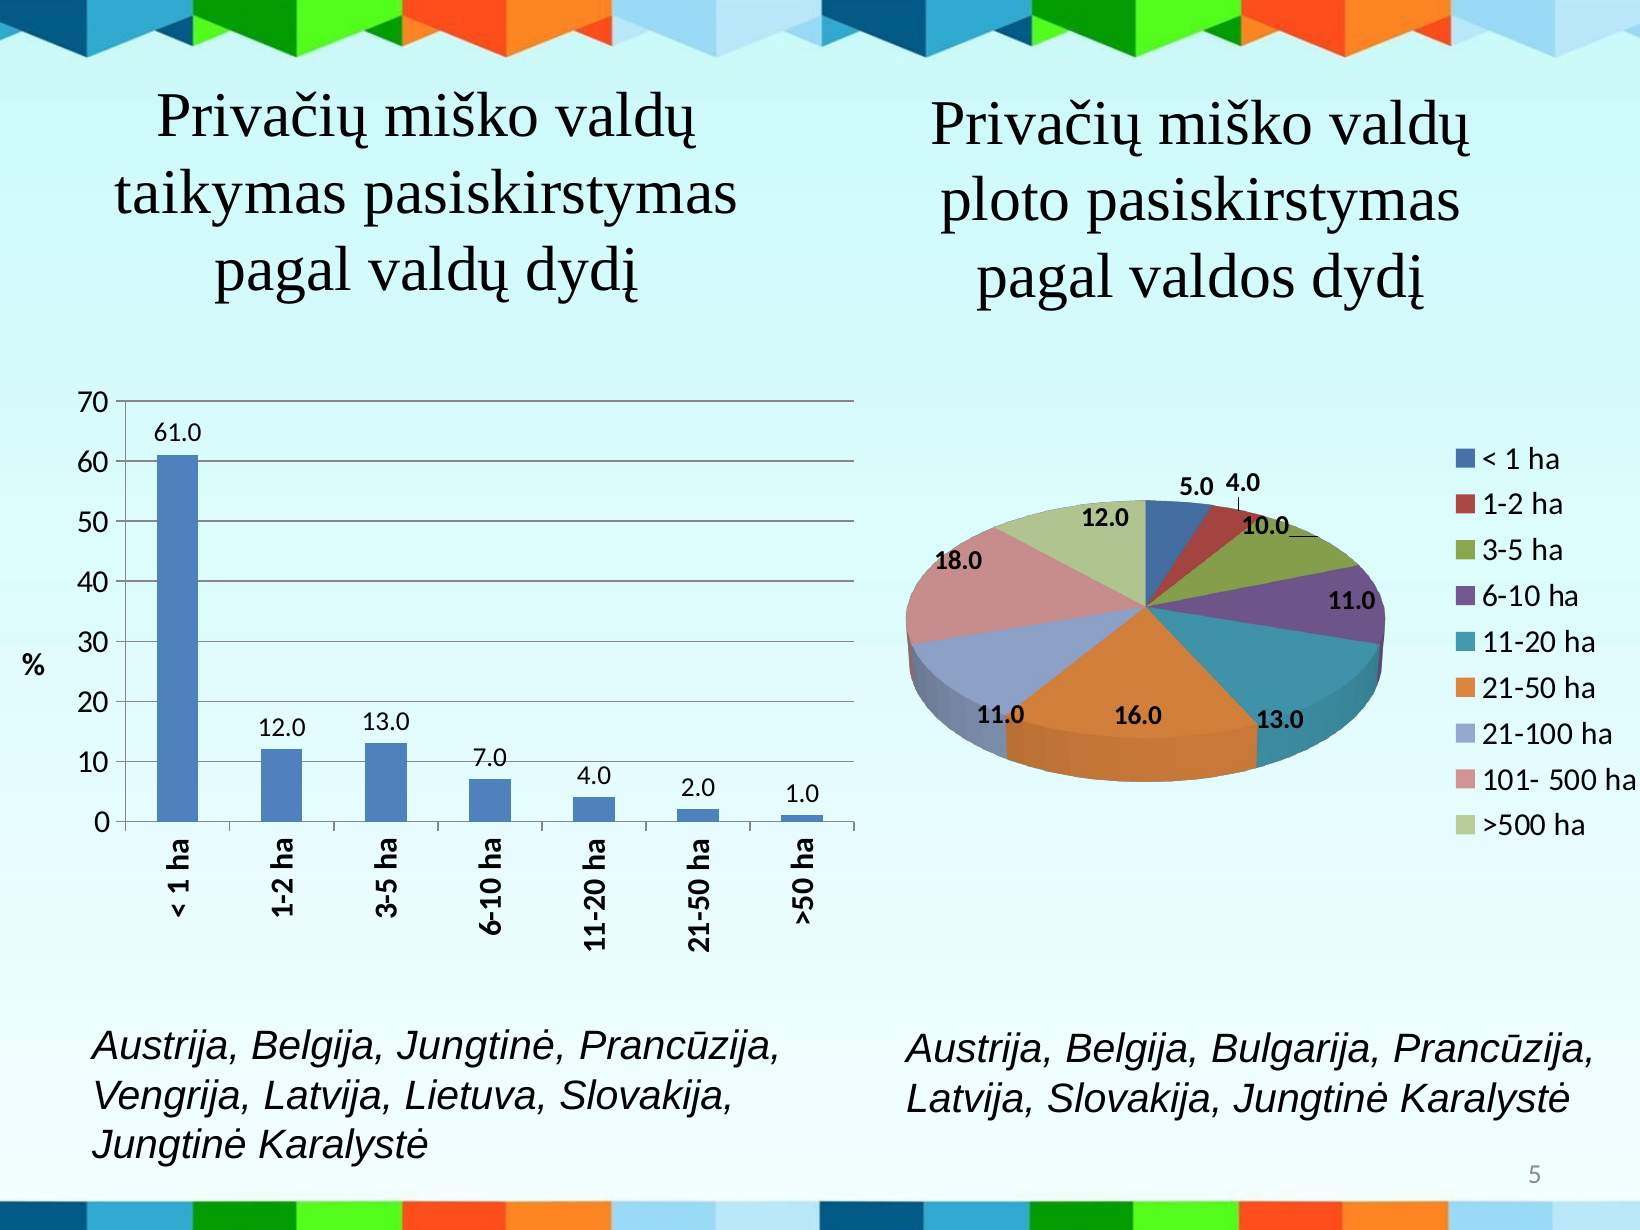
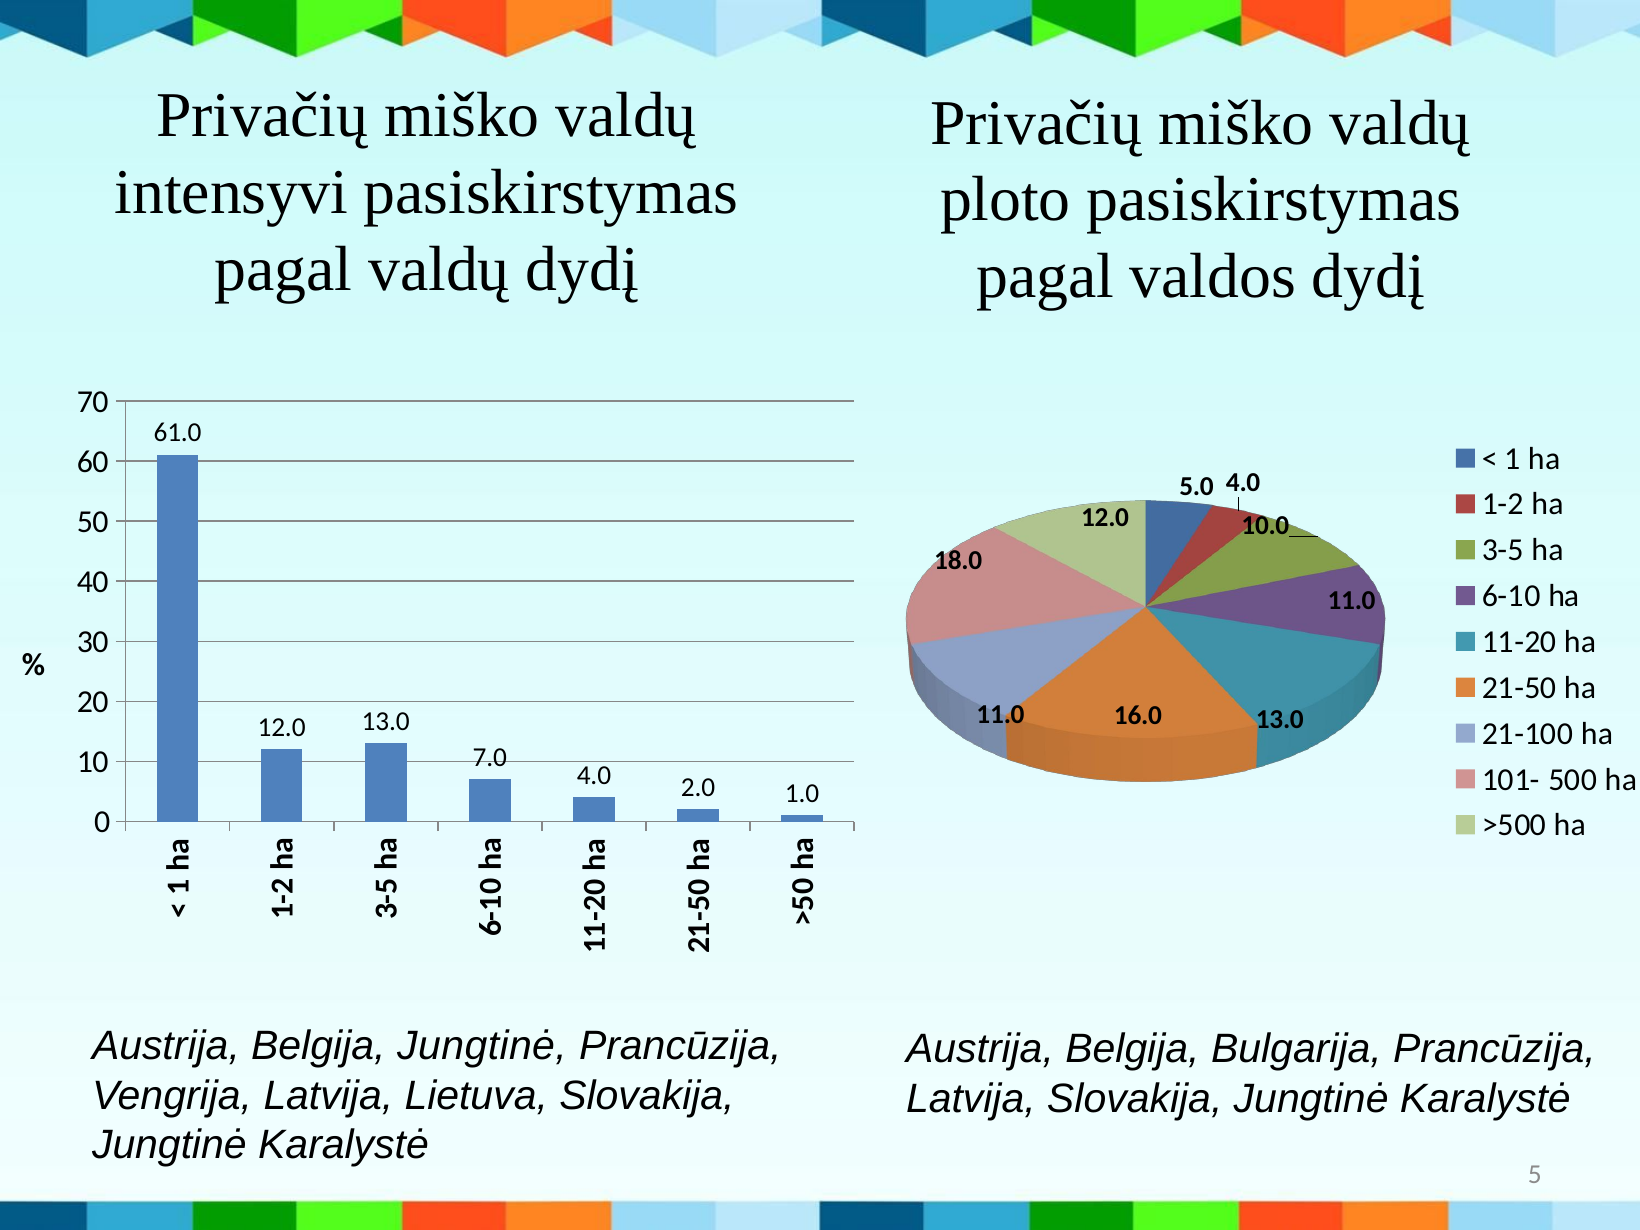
taikymas: taikymas -> intensyvi
